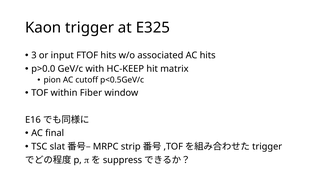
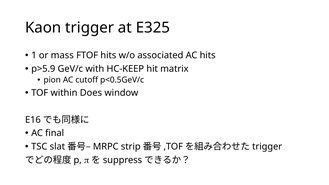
3: 3 -> 1
input: input -> mass
p>0.0: p>0.0 -> p>5.9
Fiber: Fiber -> Does
